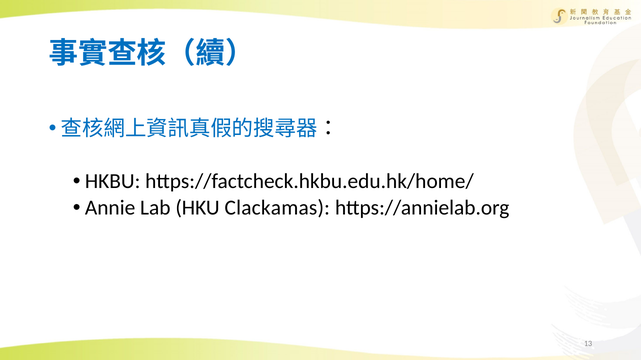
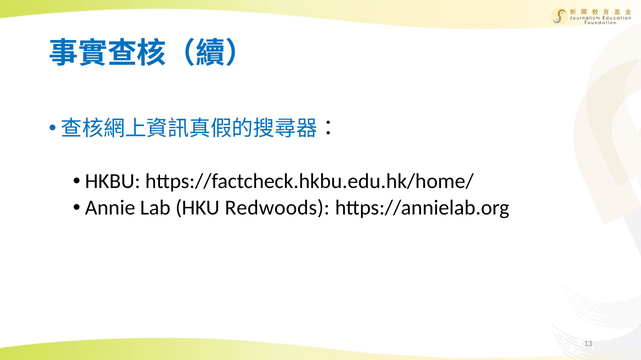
Clackamas: Clackamas -> Redwoods
